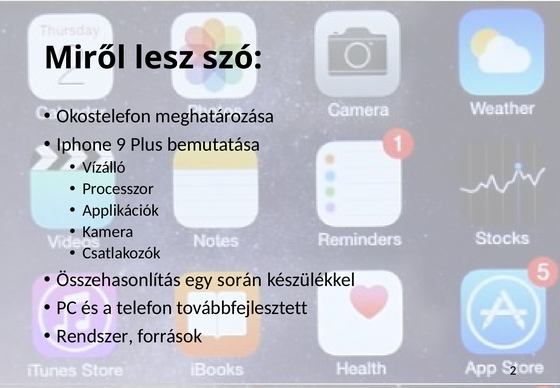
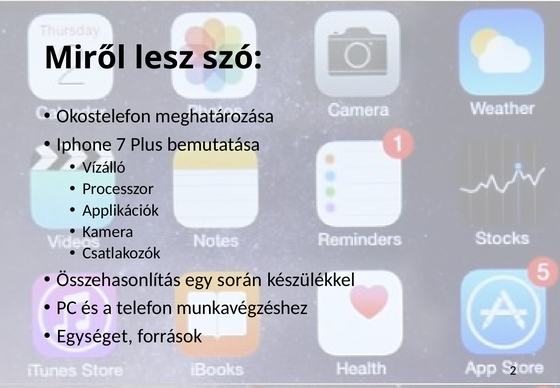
9: 9 -> 7
továbbfejlesztett: továbbfejlesztett -> munkavégzéshez
Rendszer: Rendszer -> Egységet
